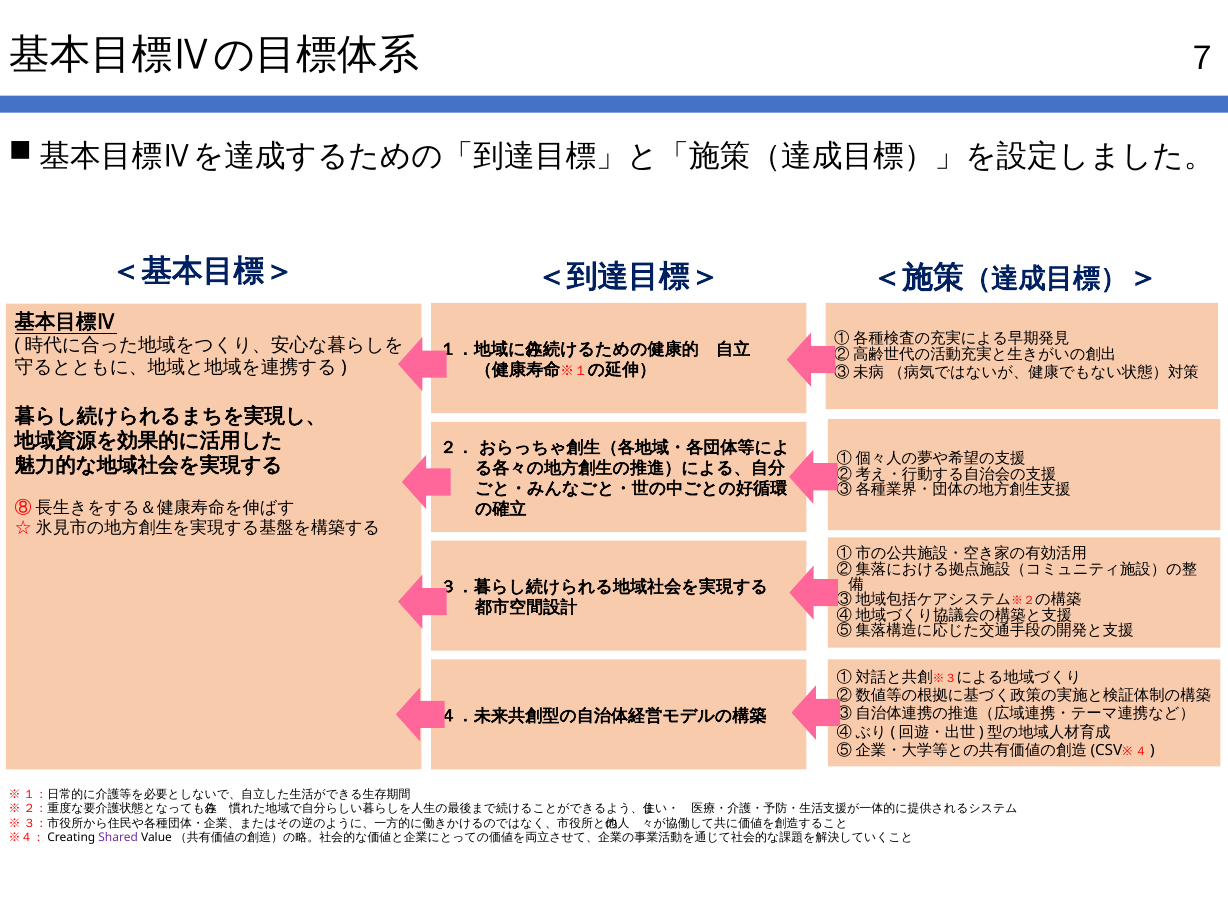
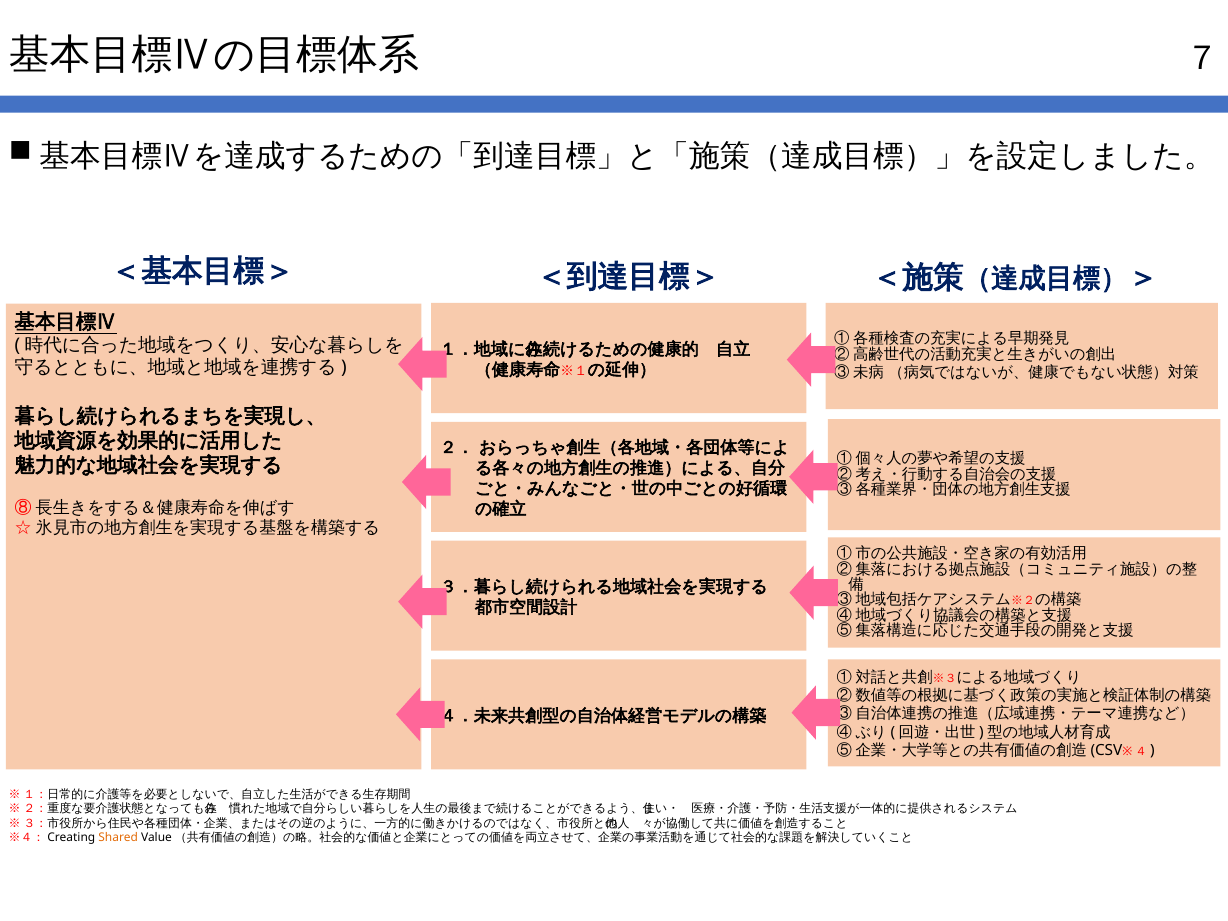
Shared colour: purple -> orange
